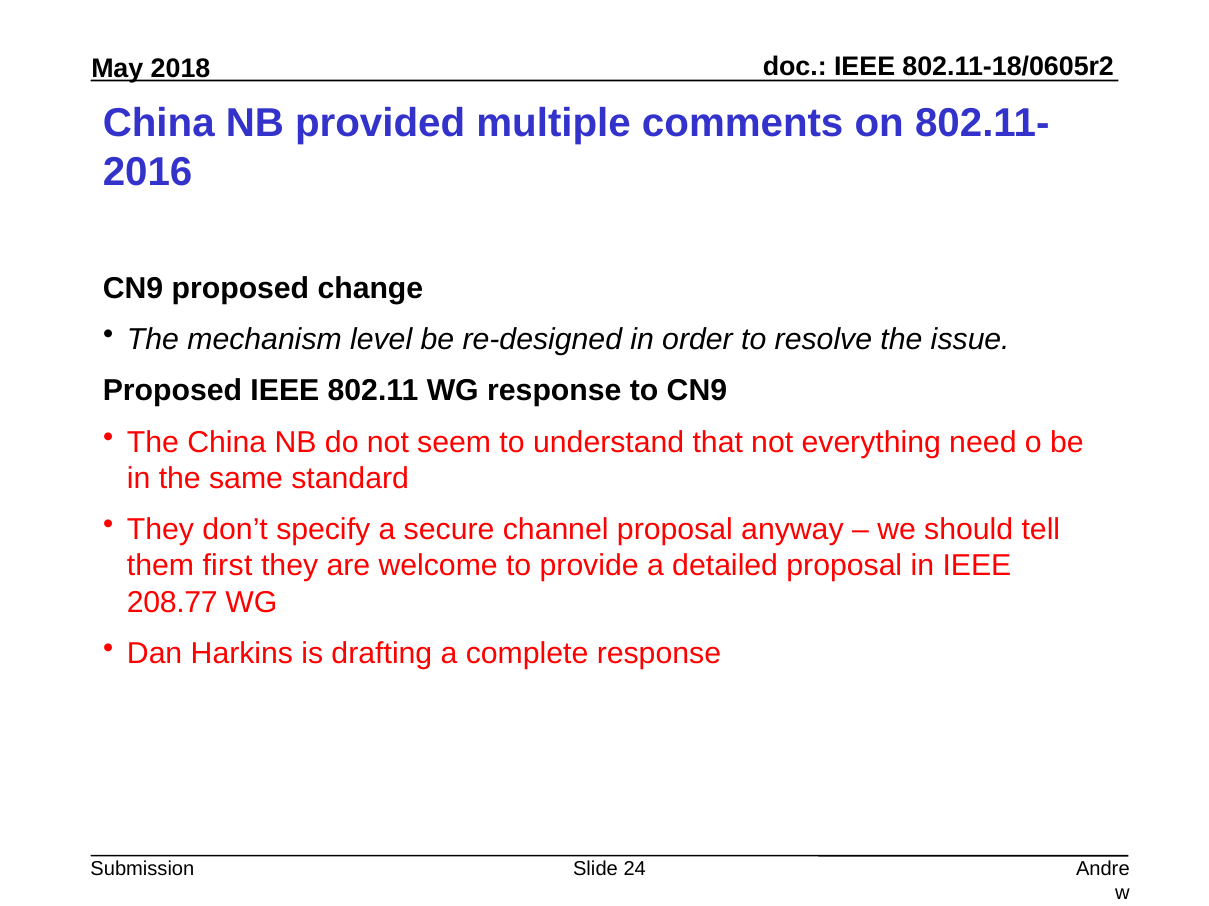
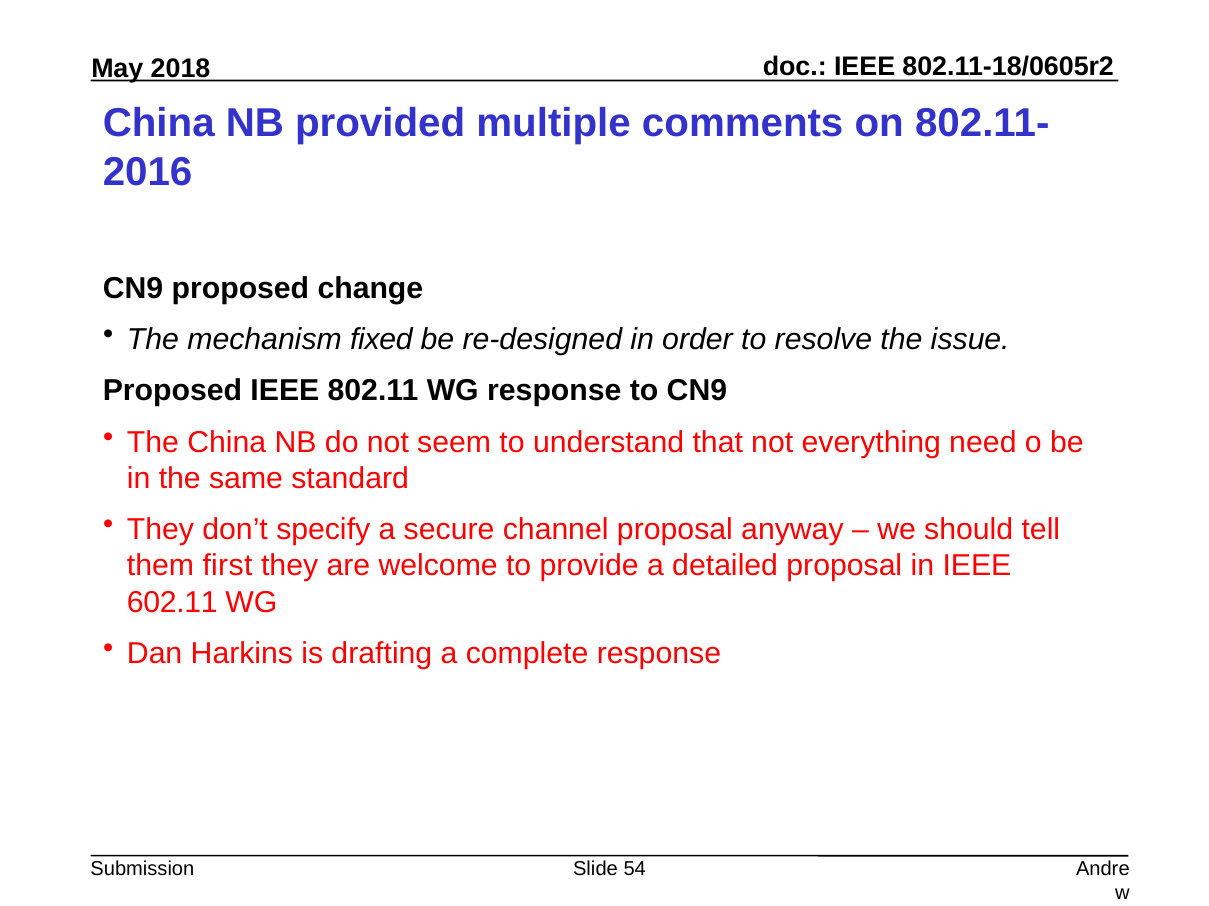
level: level -> fixed
208.77: 208.77 -> 602.11
24: 24 -> 54
